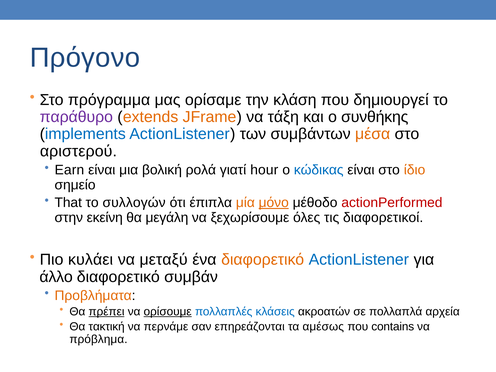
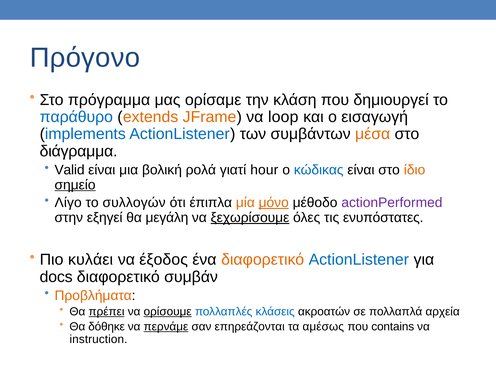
παράθυρο colour: purple -> blue
τάξη: τάξη -> loop
συνθήκης: συνθήκης -> εισαγωγή
αριστερού: αριστερού -> διάγραμμα
Earn: Earn -> Valid
σημείο underline: none -> present
That: That -> Λίγο
actionPerformed colour: red -> purple
εκείνη: εκείνη -> εξηγεί
ξεχωρίσουμε underline: none -> present
διαφορετικοί: διαφορετικοί -> ενυπόστατες
μεταξύ: μεταξύ -> έξοδος
άλλο: άλλο -> docs
τακτική: τακτική -> δόθηκε
περνάμε underline: none -> present
πρόβλημα: πρόβλημα -> instruction
